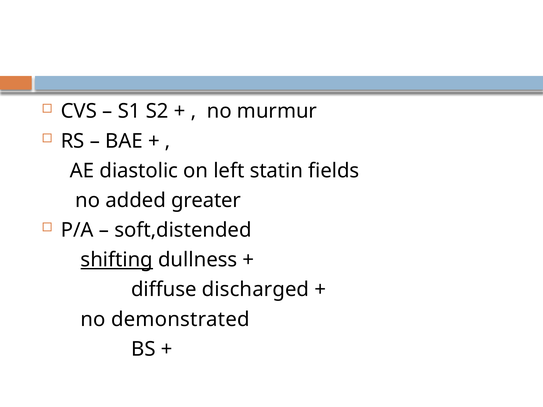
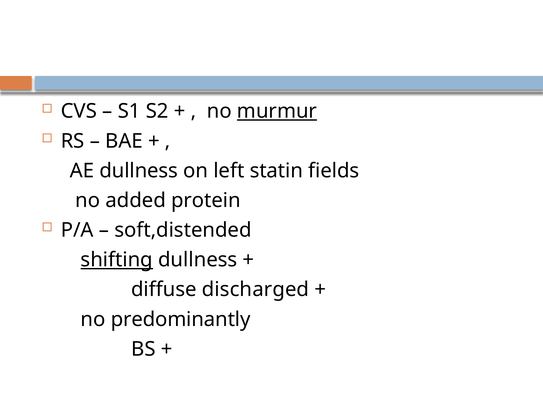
murmur underline: none -> present
AE diastolic: diastolic -> dullness
greater: greater -> protein
demonstrated: demonstrated -> predominantly
